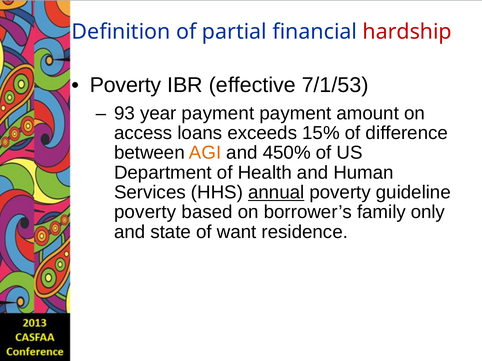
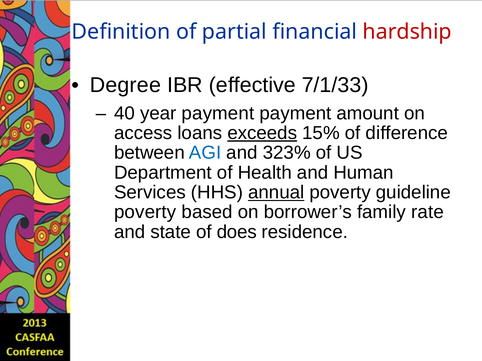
Poverty at (126, 85): Poverty -> Degree
7/1/53: 7/1/53 -> 7/1/33
93: 93 -> 40
exceeds underline: none -> present
AGI colour: orange -> blue
450%: 450% -> 323%
only: only -> rate
want: want -> does
